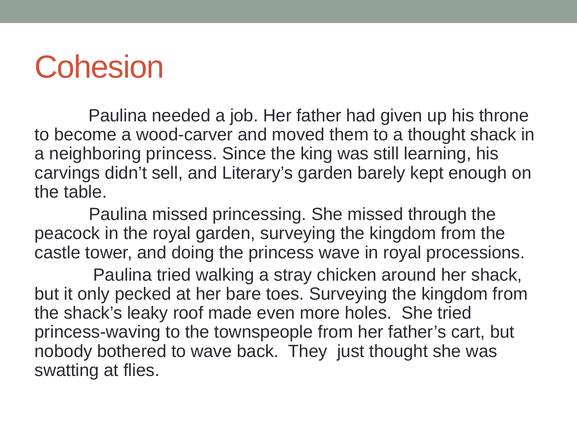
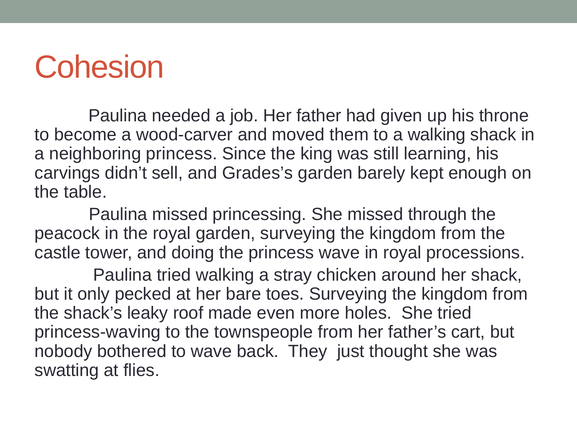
a thought: thought -> walking
Literary’s: Literary’s -> Grades’s
